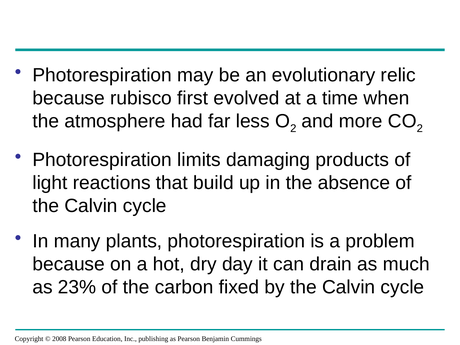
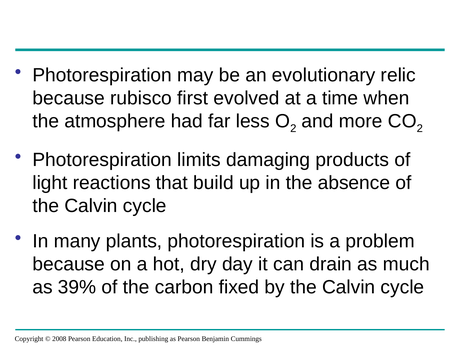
23%: 23% -> 39%
